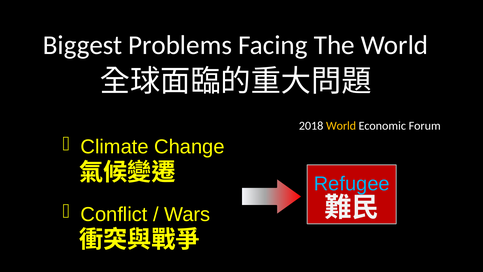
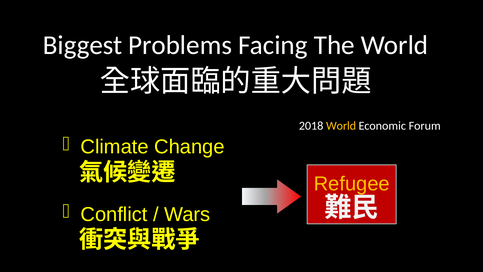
Refugee colour: light blue -> yellow
